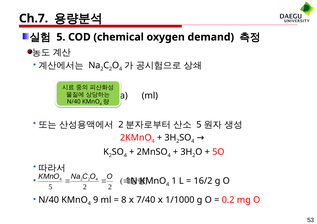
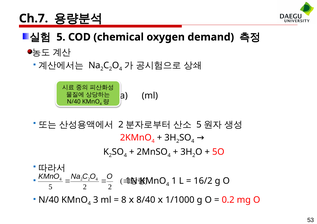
9: 9 -> 3
7/40: 7/40 -> 8/40
